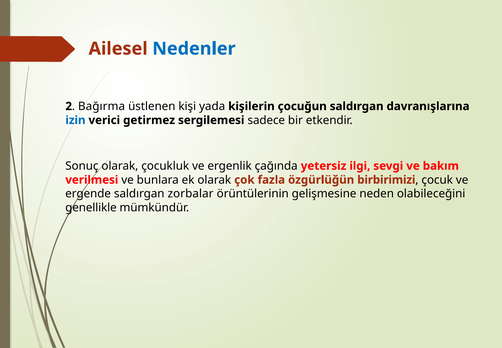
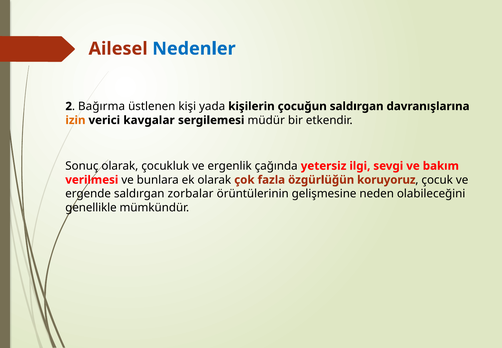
izin colour: blue -> orange
getirmez: getirmez -> kavgalar
sadece: sadece -> müdür
birbirimizi: birbirimizi -> koruyoruz
